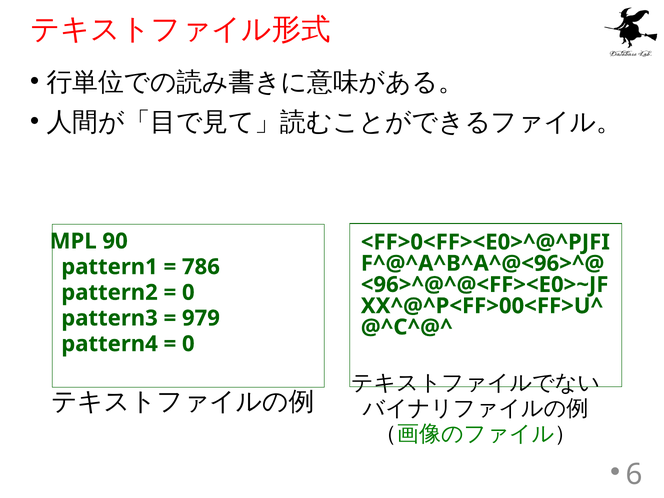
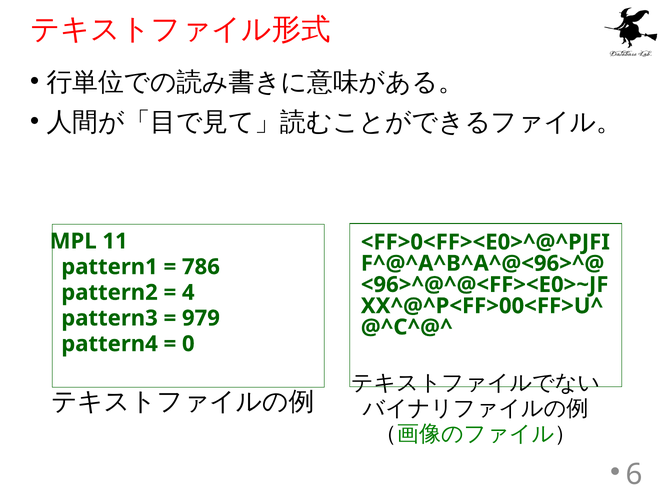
90: 90 -> 11
0 at (188, 293): 0 -> 4
